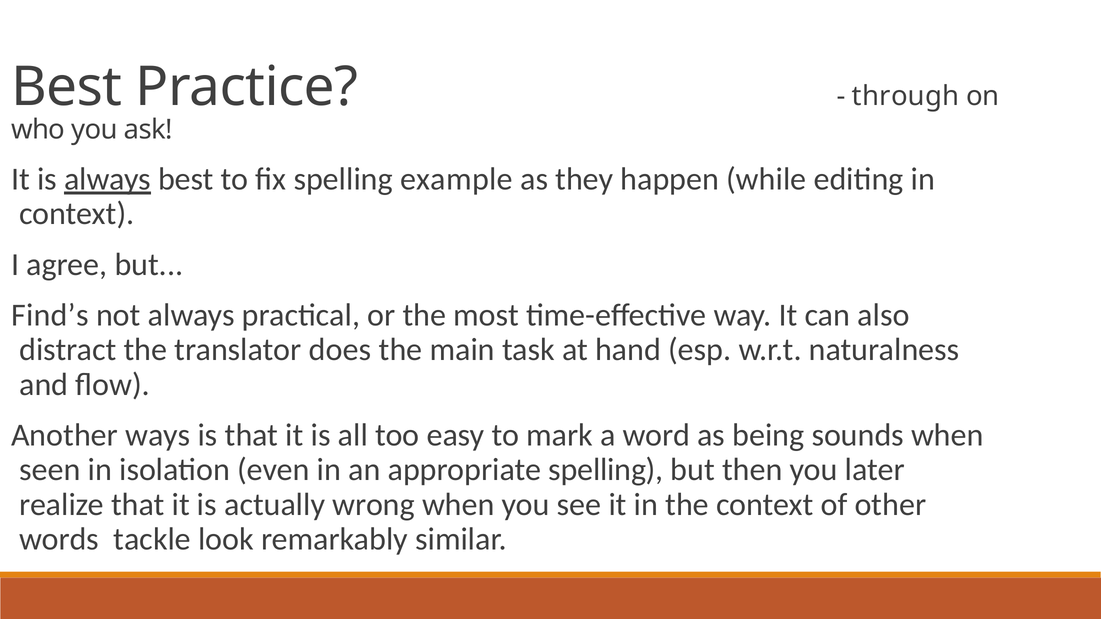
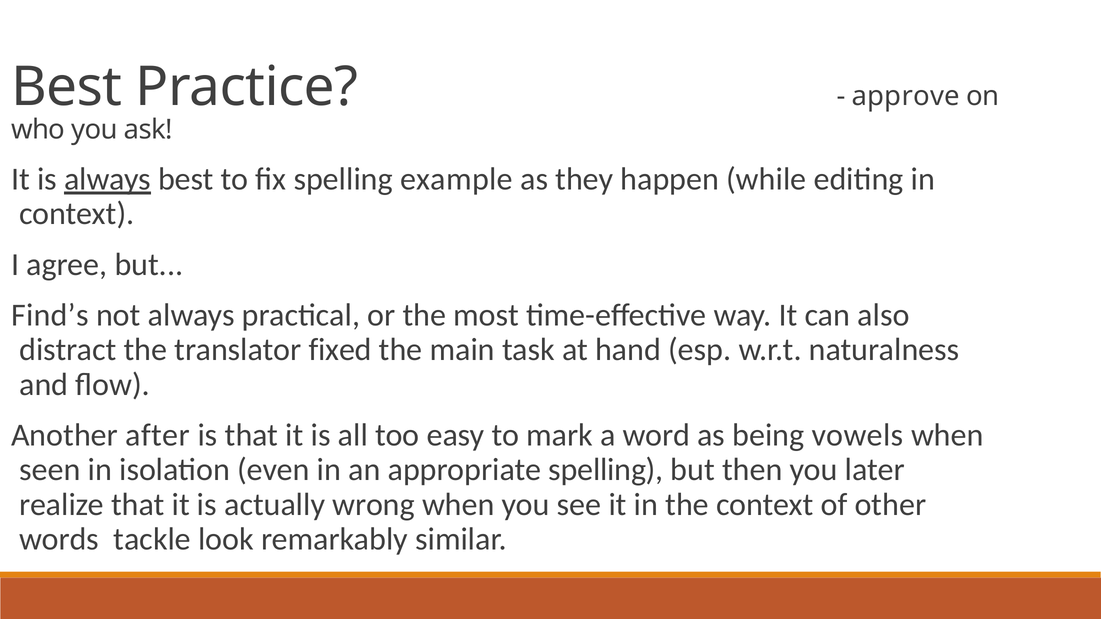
through: through -> approve
does: does -> fixed
ways: ways -> after
sounds: sounds -> vowels
